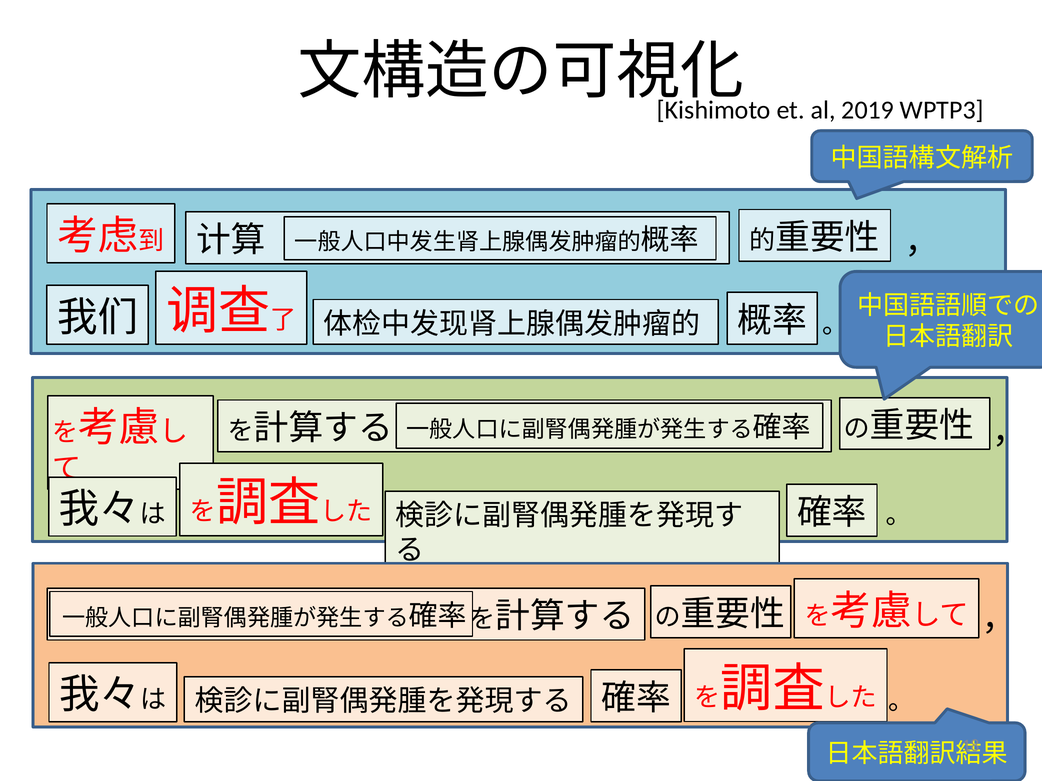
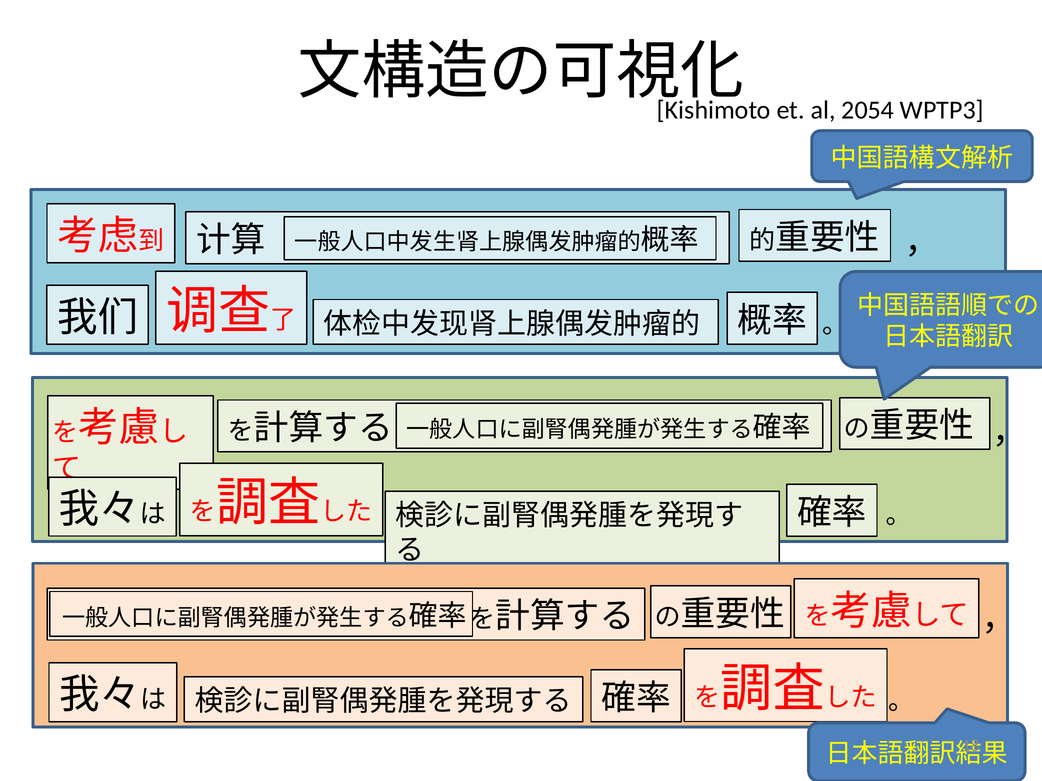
2019: 2019 -> 2054
